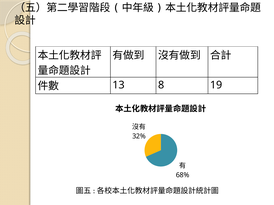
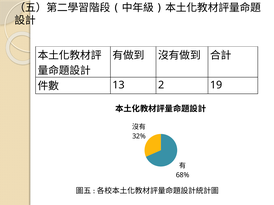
8: 8 -> 2
